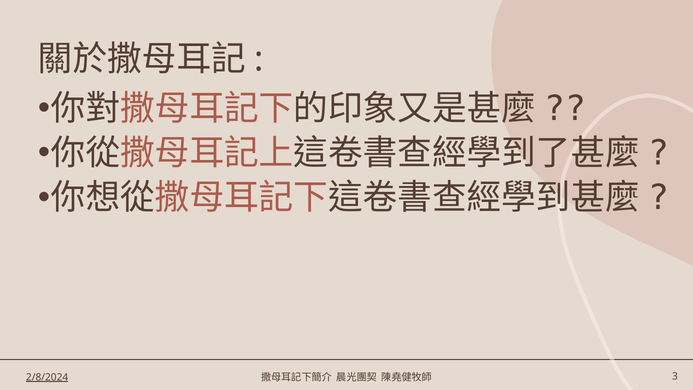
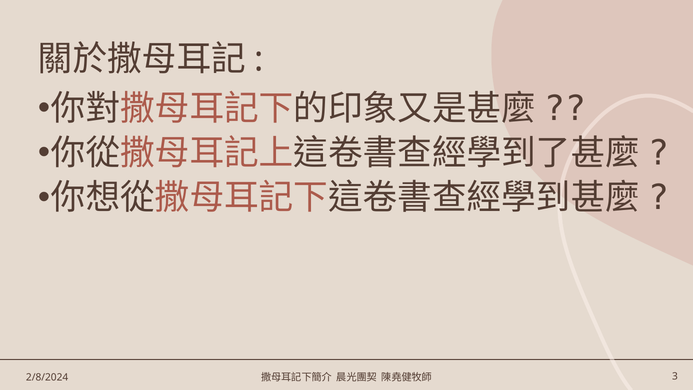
2/8/2024 underline: present -> none
